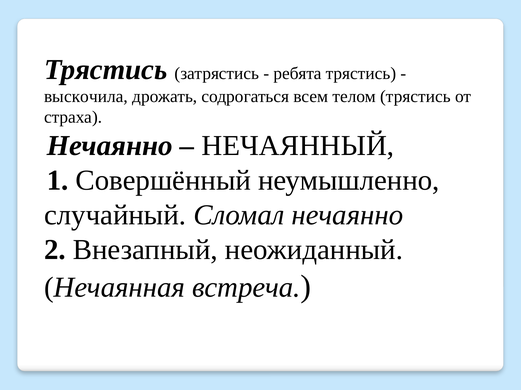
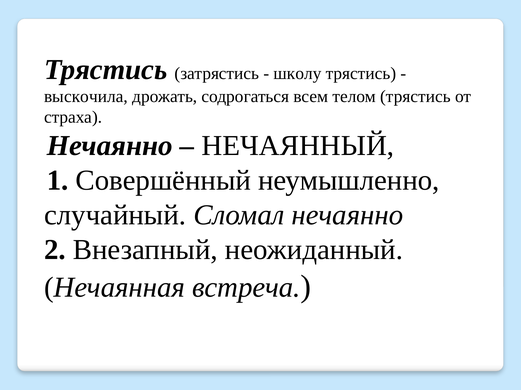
ребята: ребята -> школу
